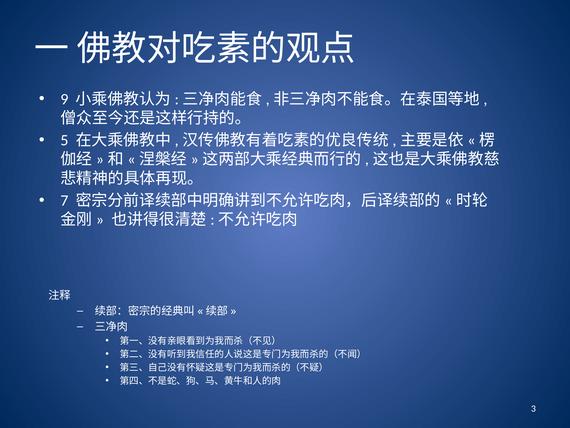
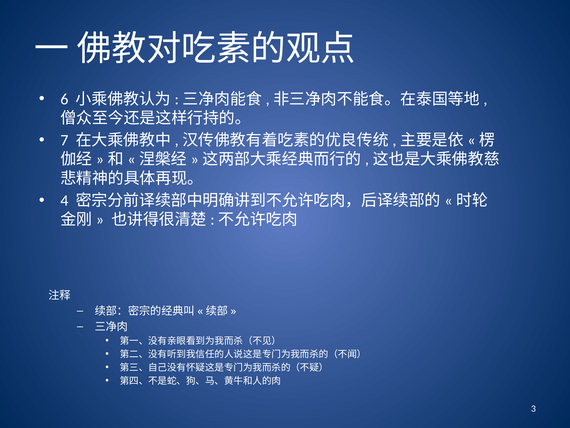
9: 9 -> 6
5: 5 -> 7
7: 7 -> 4
